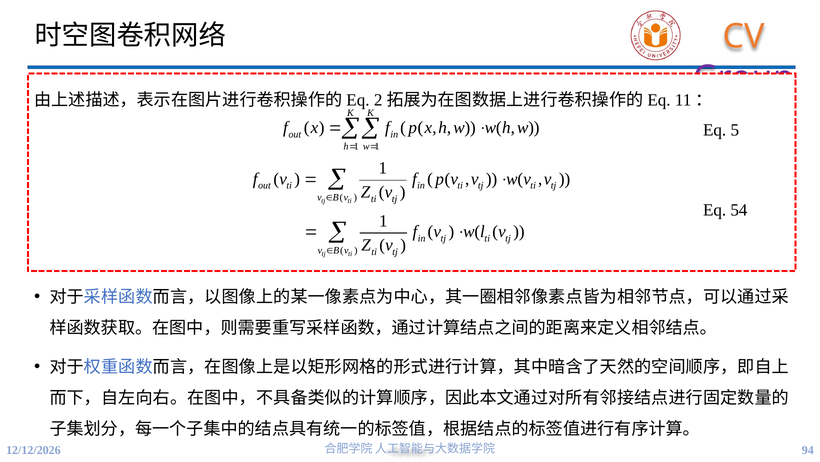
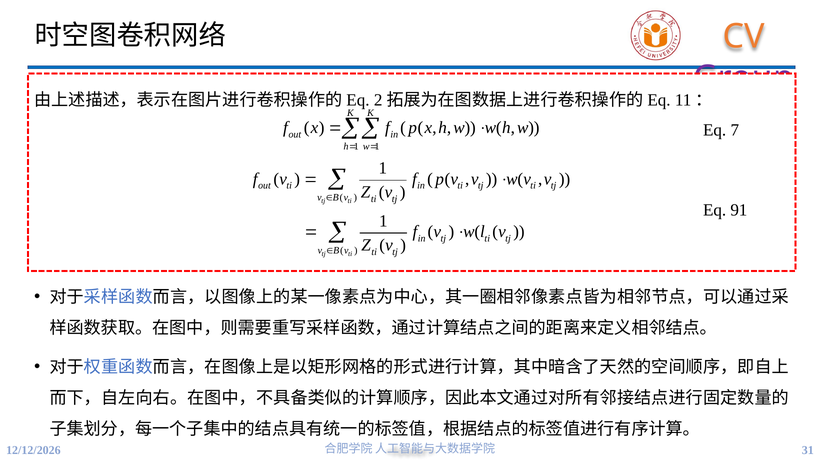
5: 5 -> 7
54: 54 -> 91
94: 94 -> 31
